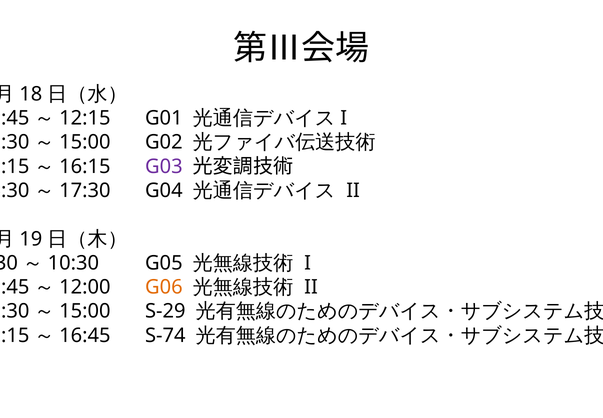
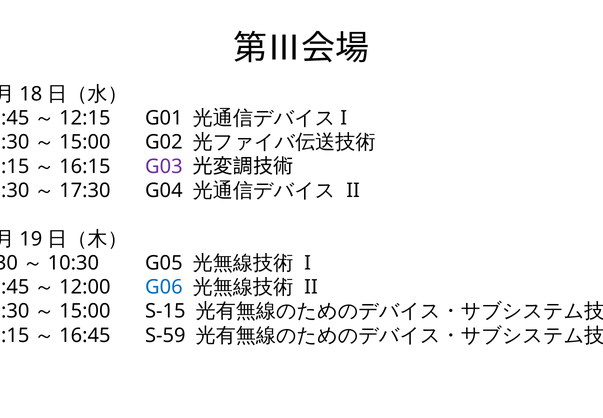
G06 colour: orange -> blue
S-29: S-29 -> S-15
S-74: S-74 -> S-59
